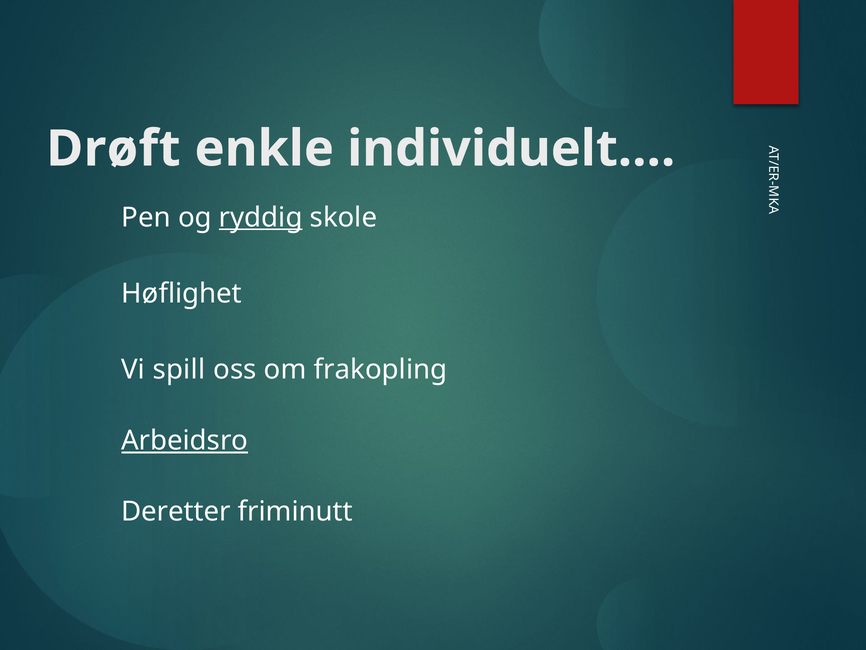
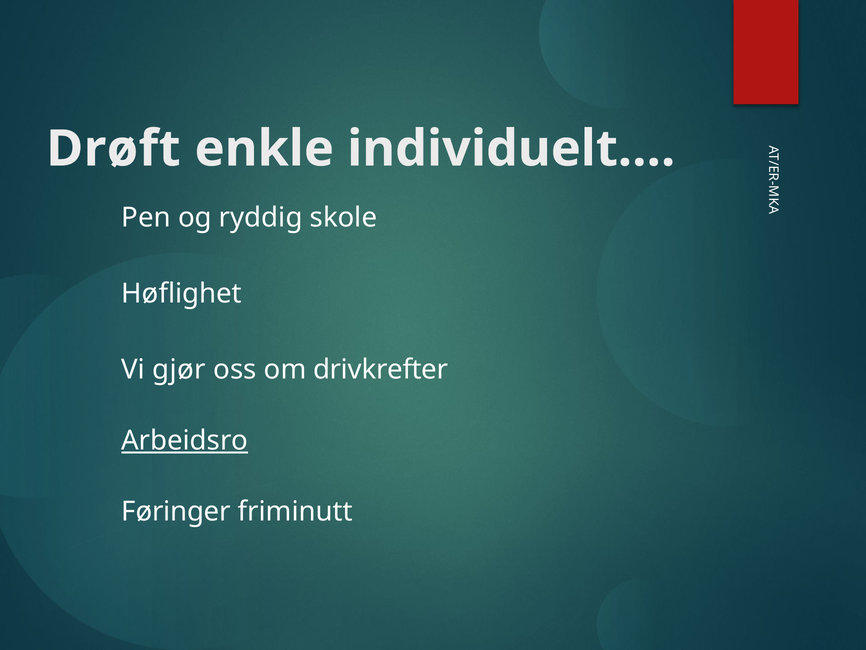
ryddig underline: present -> none
spill: spill -> gjør
frakopling: frakopling -> drivkrefter
Deretter: Deretter -> Føringer
